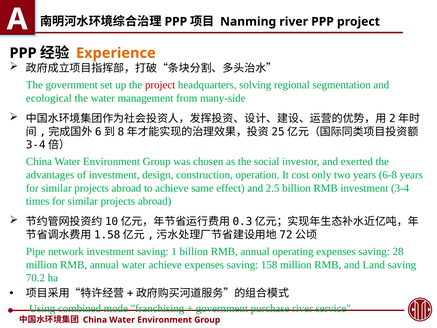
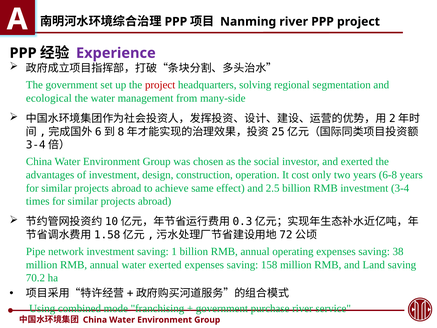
Experience colour: orange -> purple
28: 28 -> 38
water achieve: achieve -> exerted
